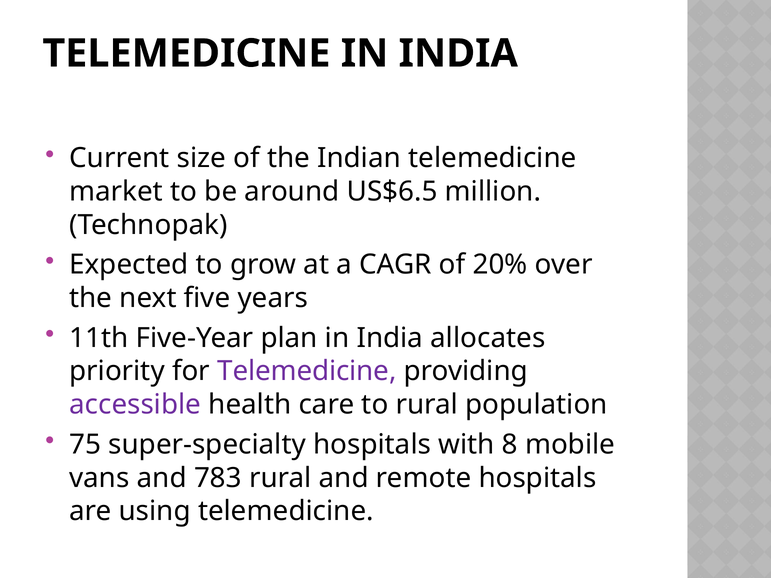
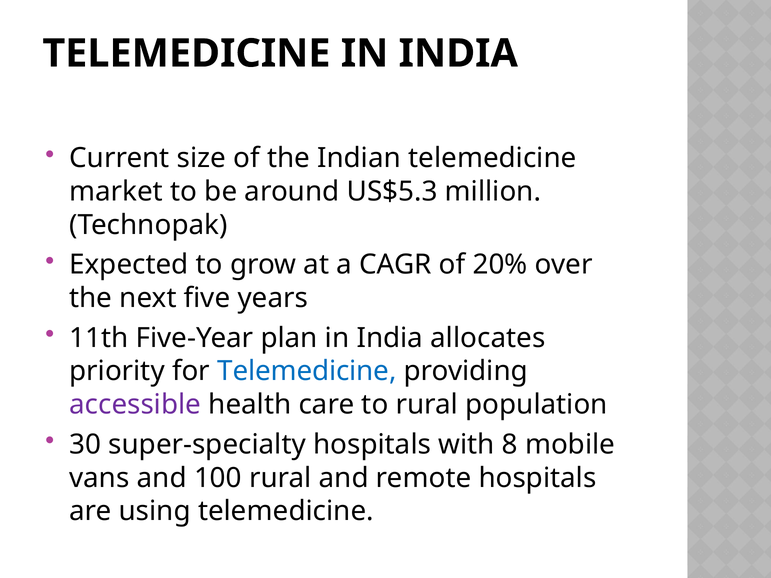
US$6.5: US$6.5 -> US$5.3
Telemedicine at (307, 371) colour: purple -> blue
75: 75 -> 30
783: 783 -> 100
